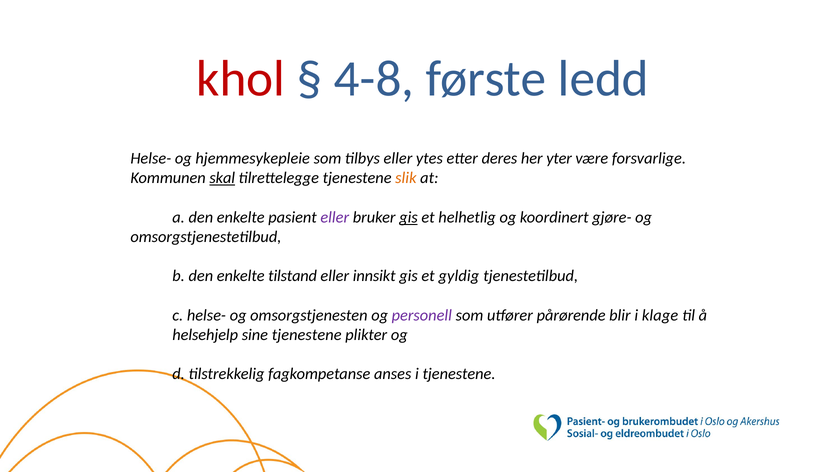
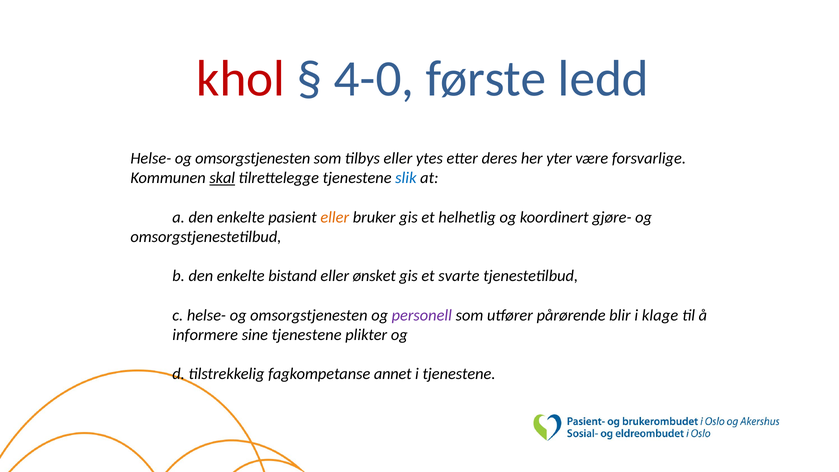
4-8: 4-8 -> 4-0
hjemmesykepleie at (253, 158): hjemmesykepleie -> omsorgstjenesten
slik colour: orange -> blue
eller at (335, 217) colour: purple -> orange
gis at (408, 217) underline: present -> none
tilstand: tilstand -> bistand
innsikt: innsikt -> ønsket
gyldig: gyldig -> svarte
helsehjelp: helsehjelp -> informere
anses: anses -> annet
